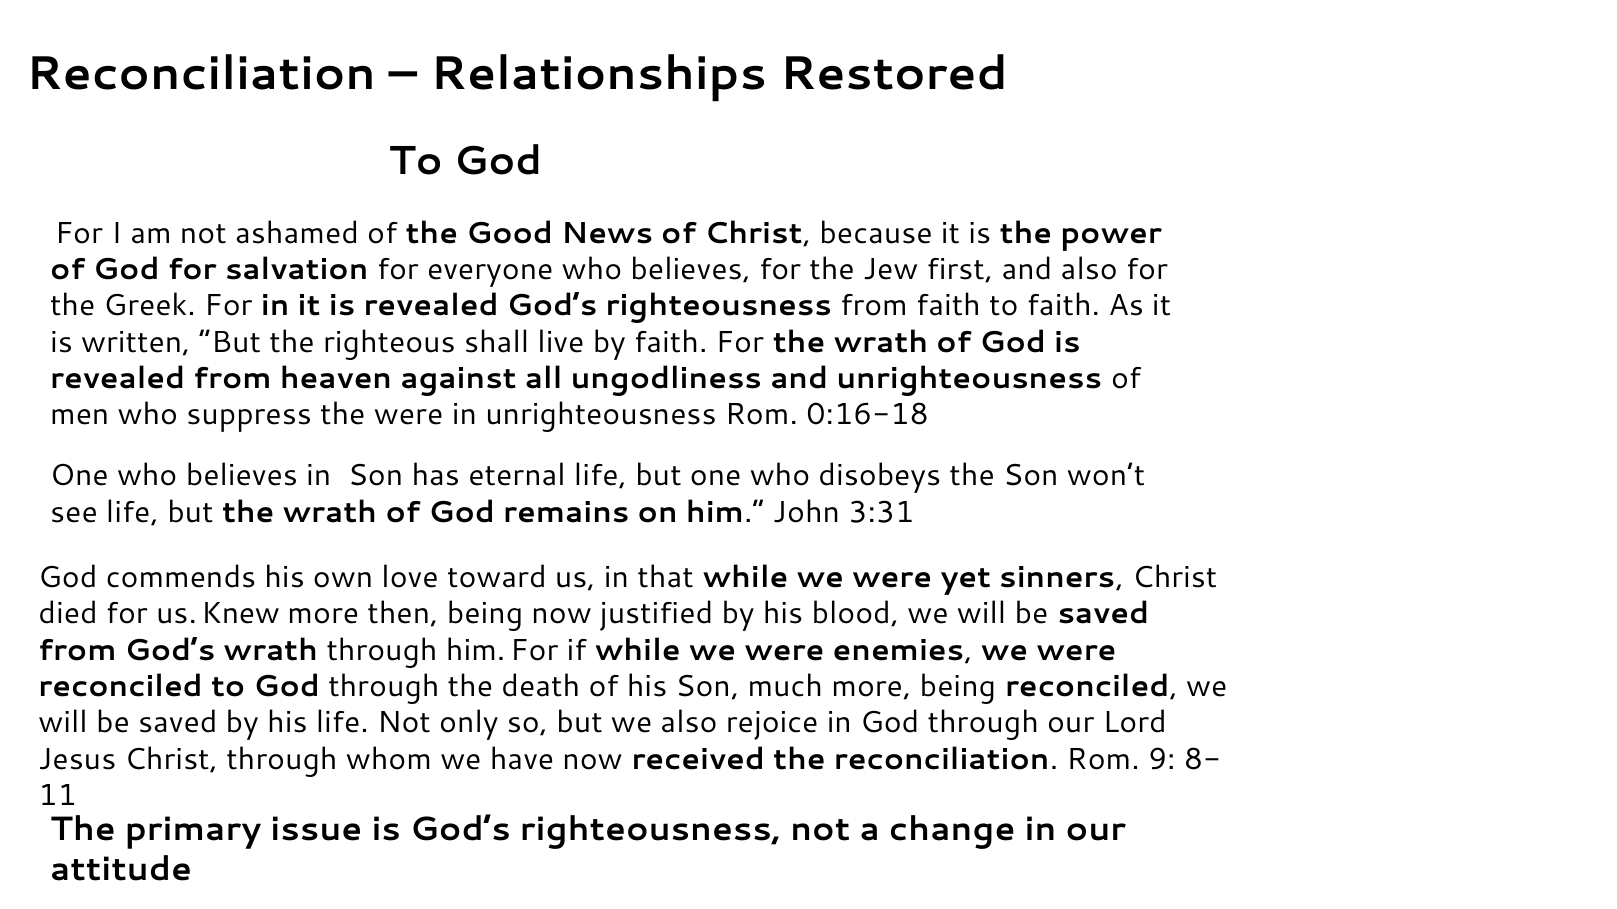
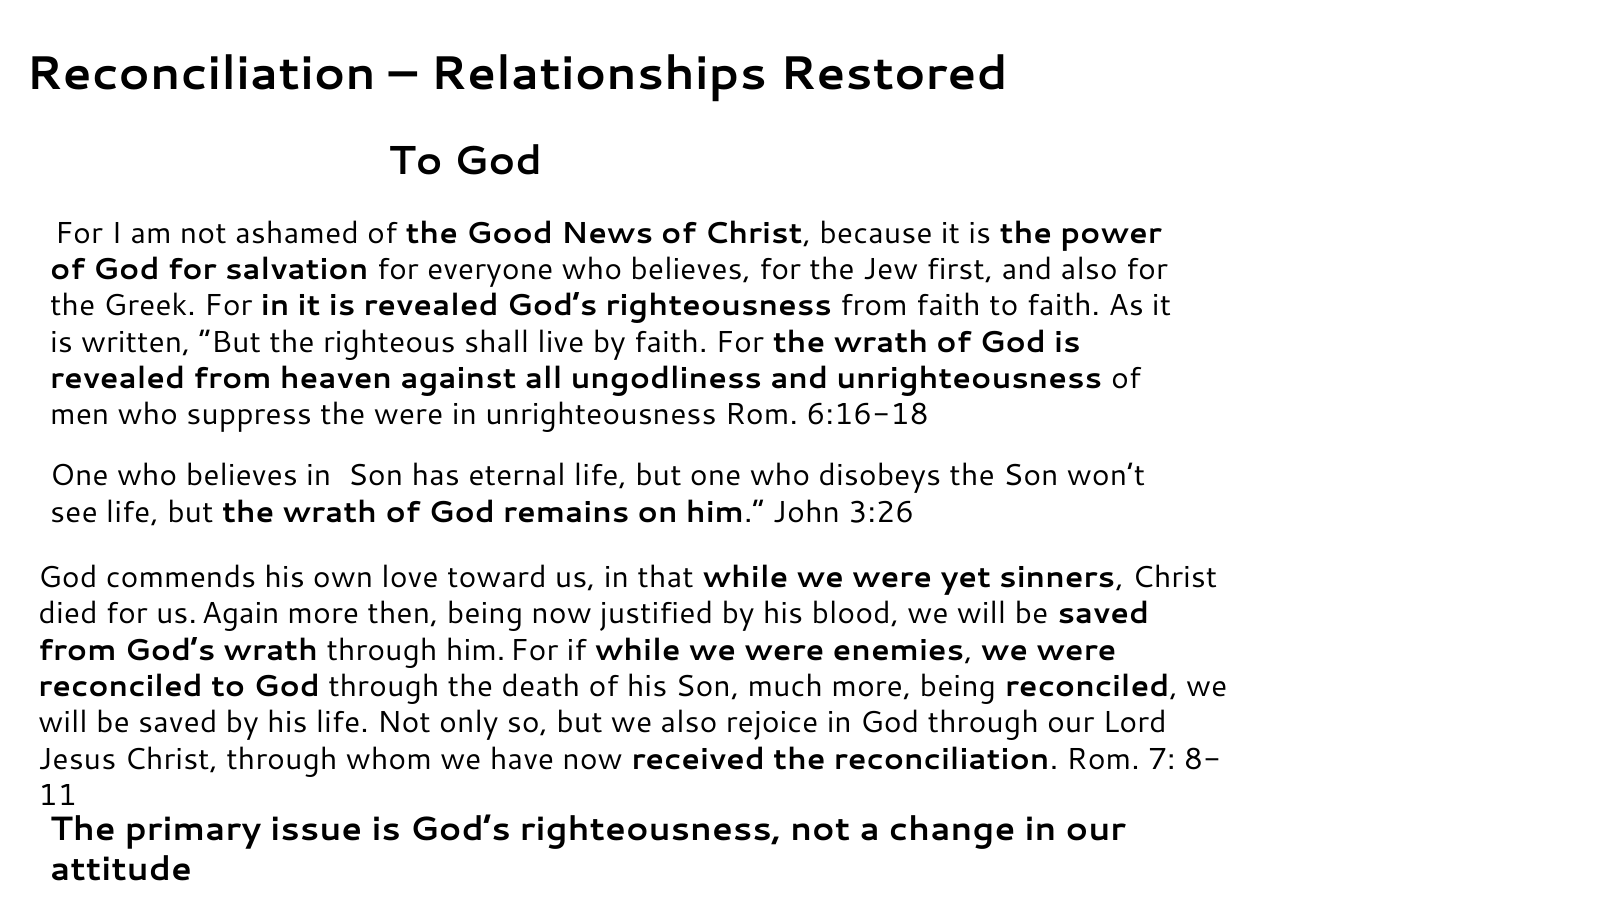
0:16-18: 0:16-18 -> 6:16-18
3:31: 3:31 -> 3:26
Knew: Knew -> Again
9: 9 -> 7
